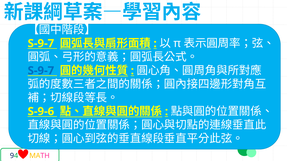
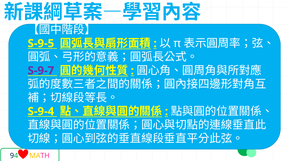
S-9-7 at (41, 44): S-9-7 -> S-9-5
S-9-7 at (41, 71) colour: blue -> purple
S-9-6: S-9-6 -> S-9-4
